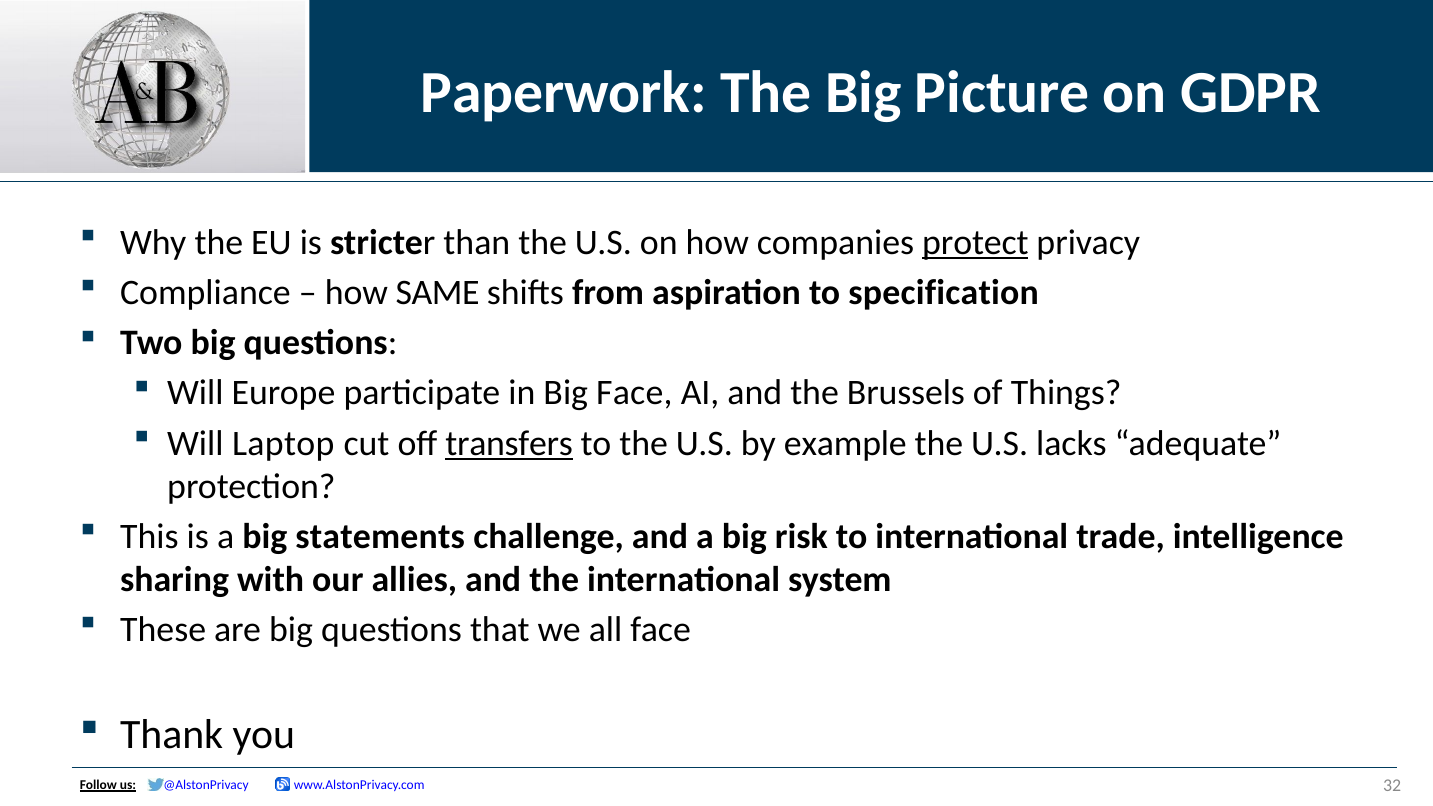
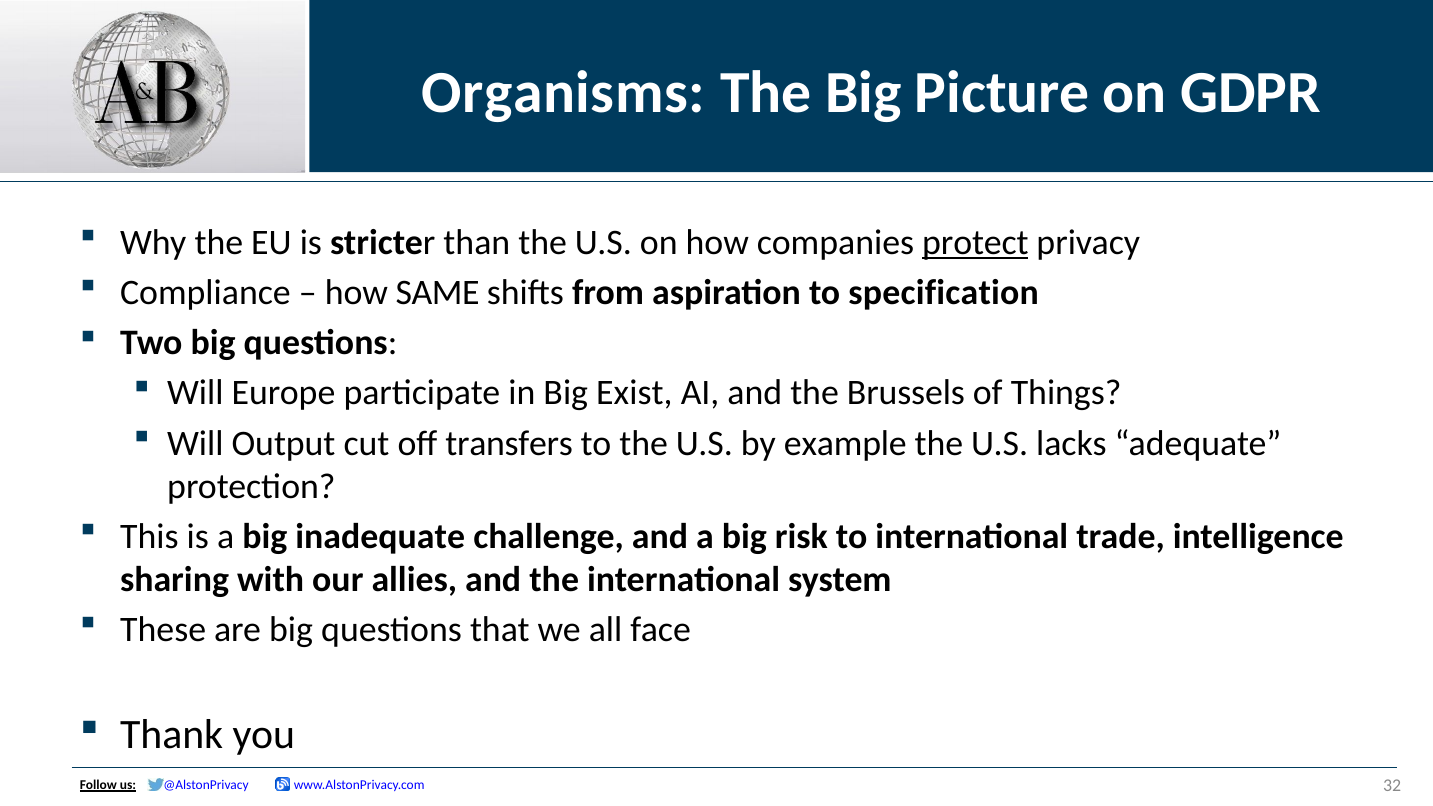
Paperwork: Paperwork -> Organisms
Big Face: Face -> Exist
Laptop: Laptop -> Output
transfers underline: present -> none
statements: statements -> inadequate
